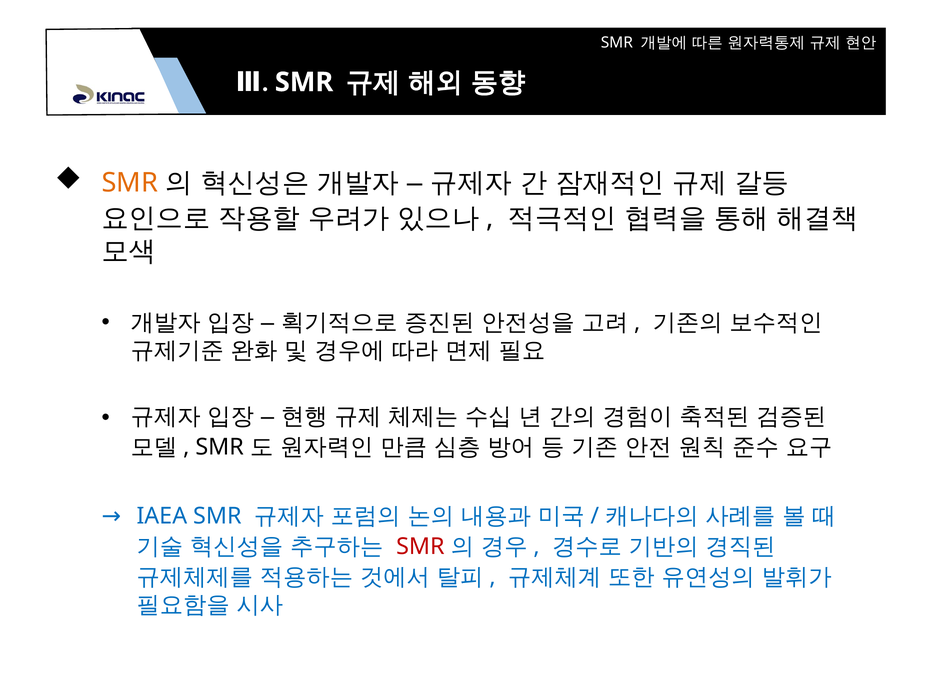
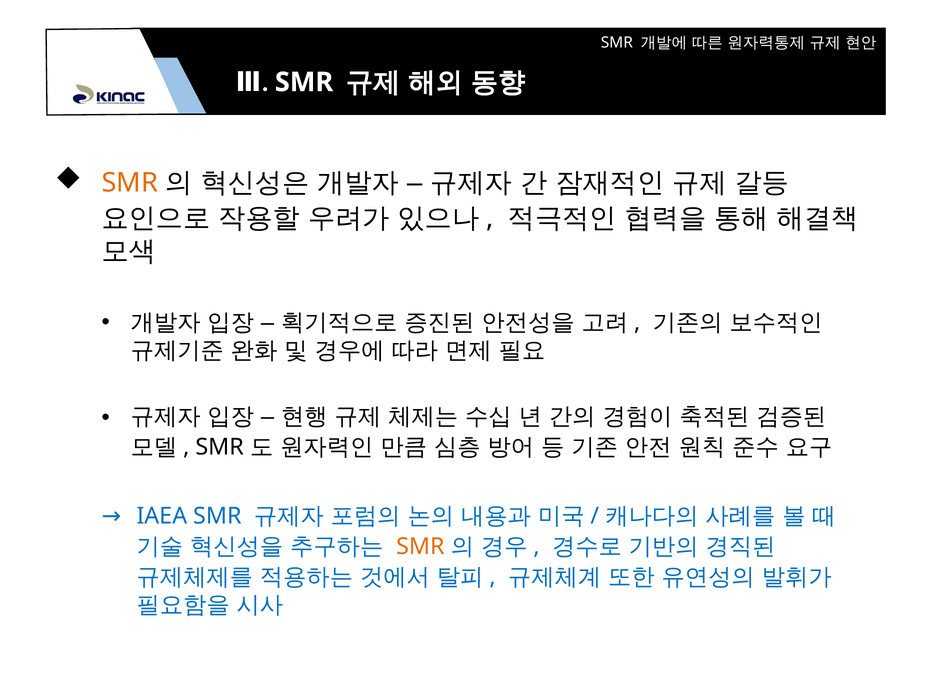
SMR at (420, 546) colour: red -> orange
